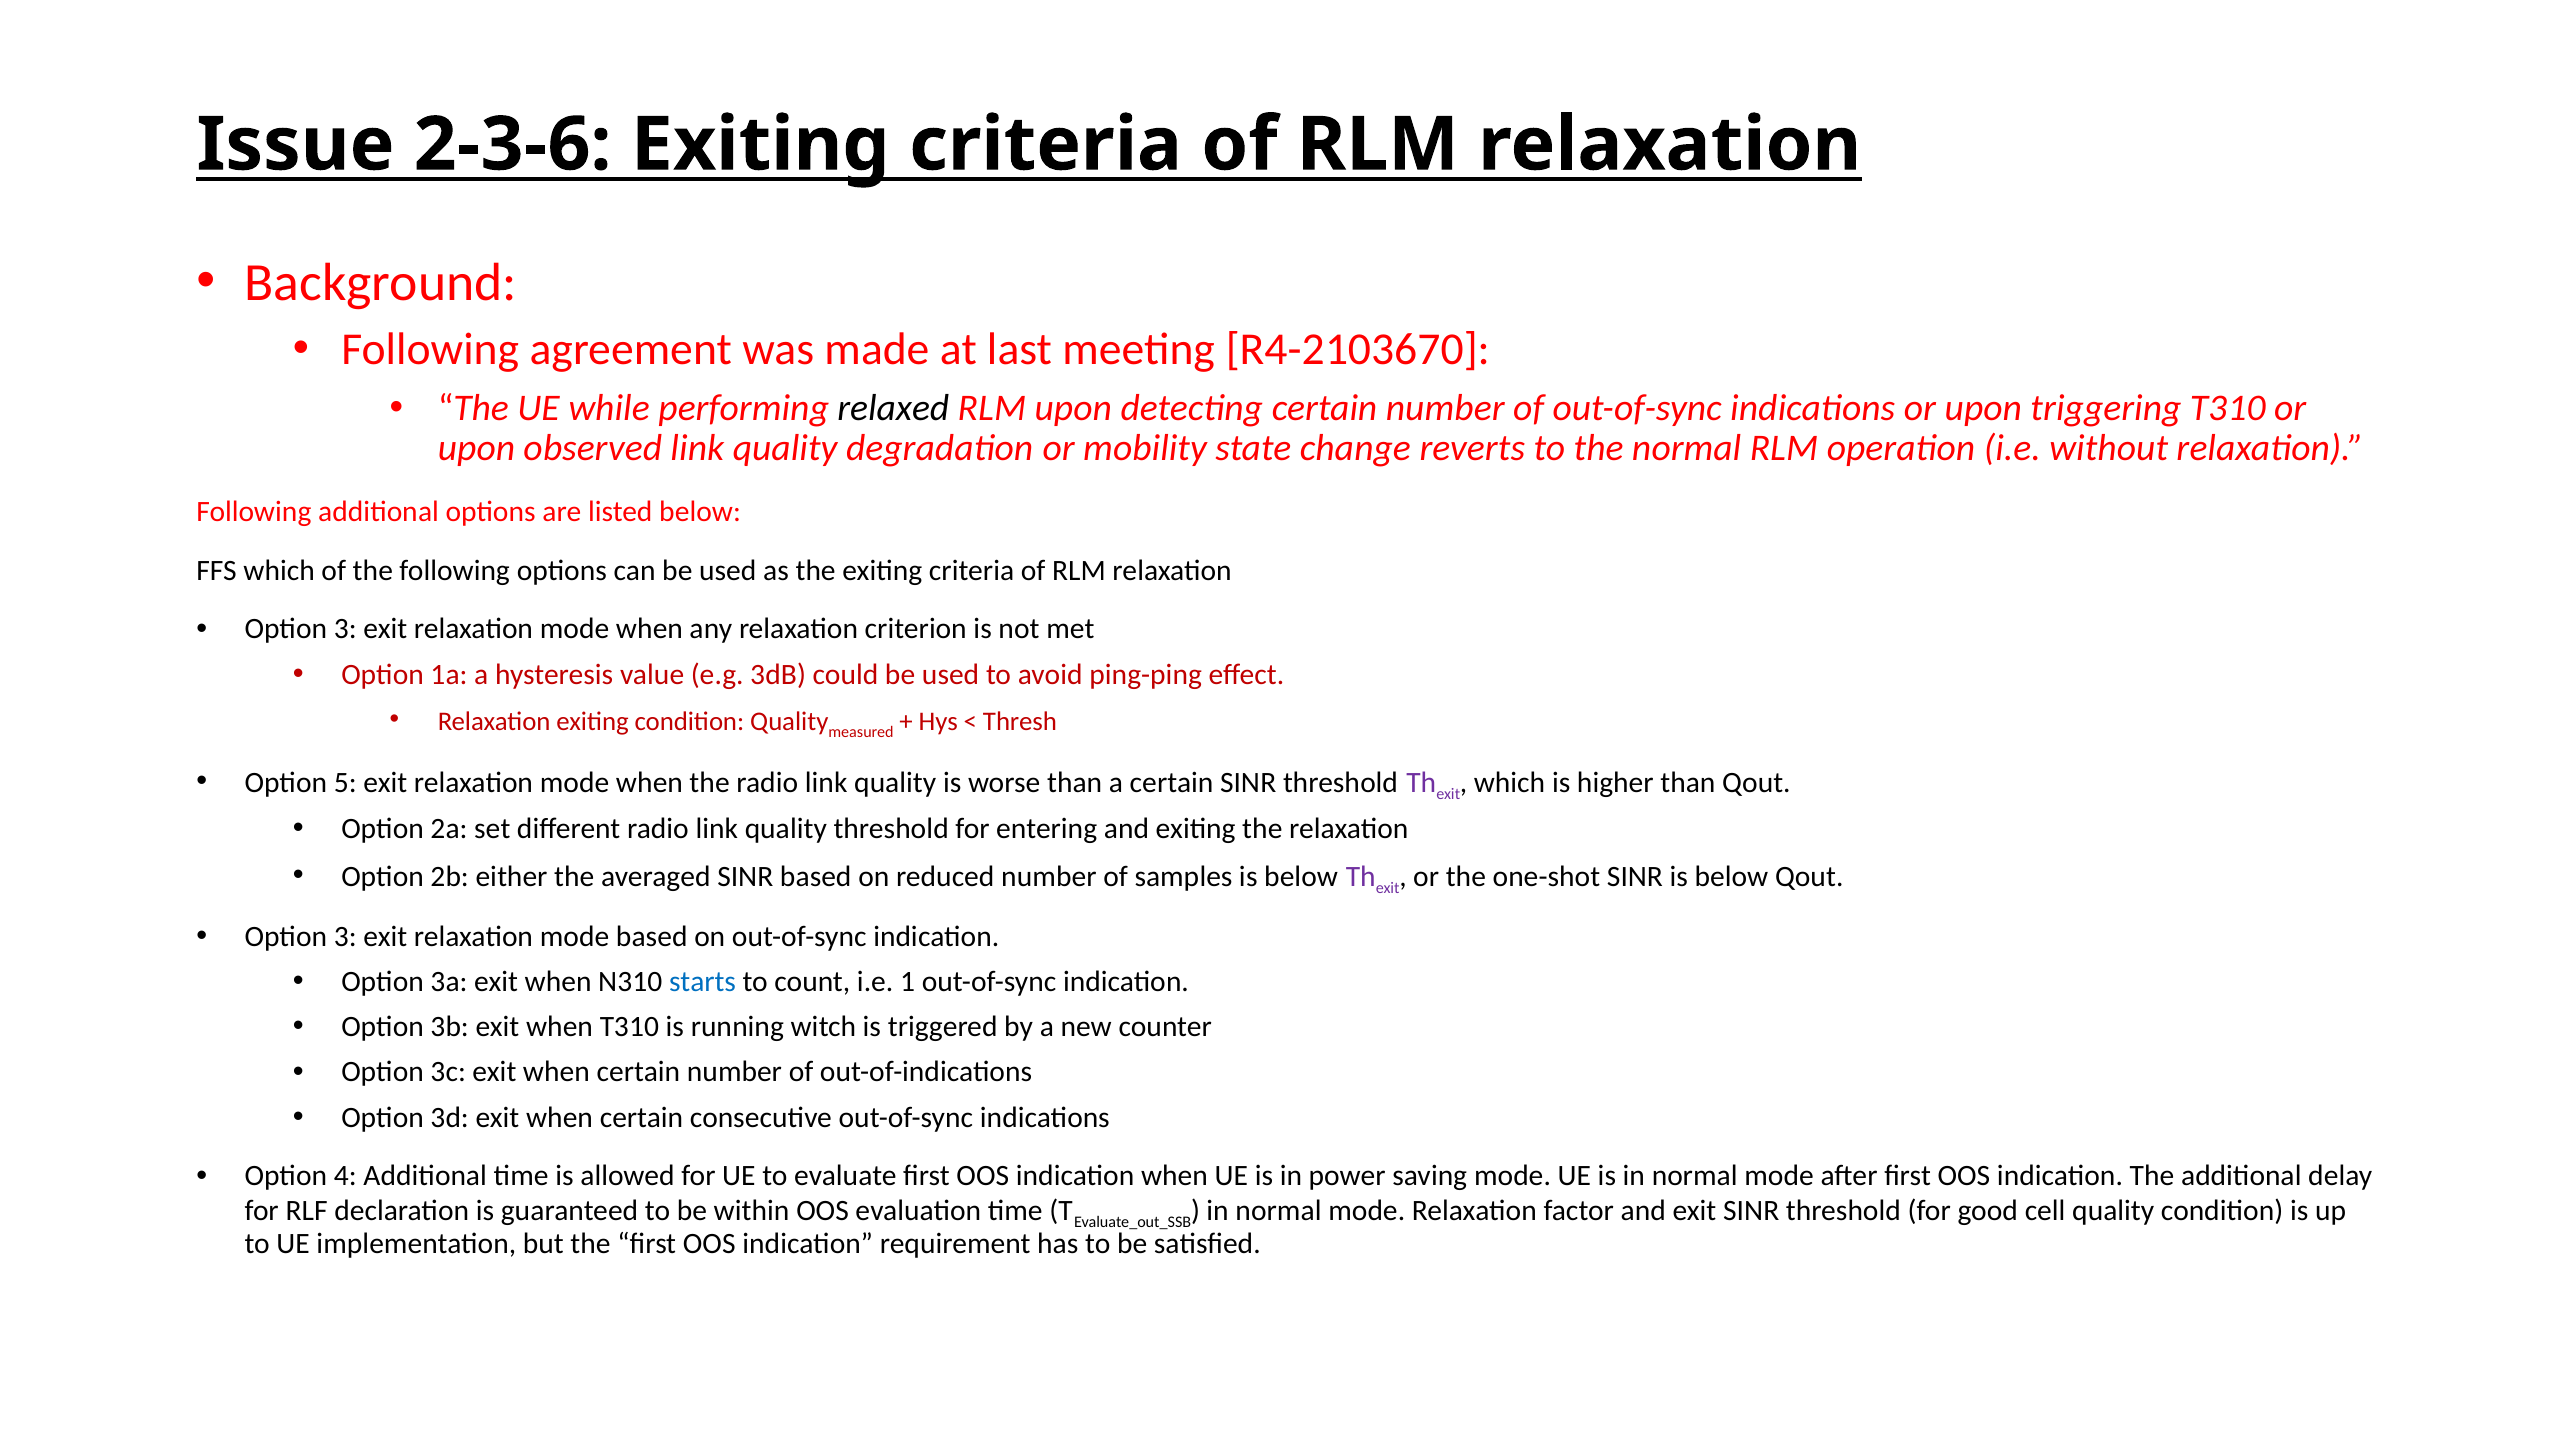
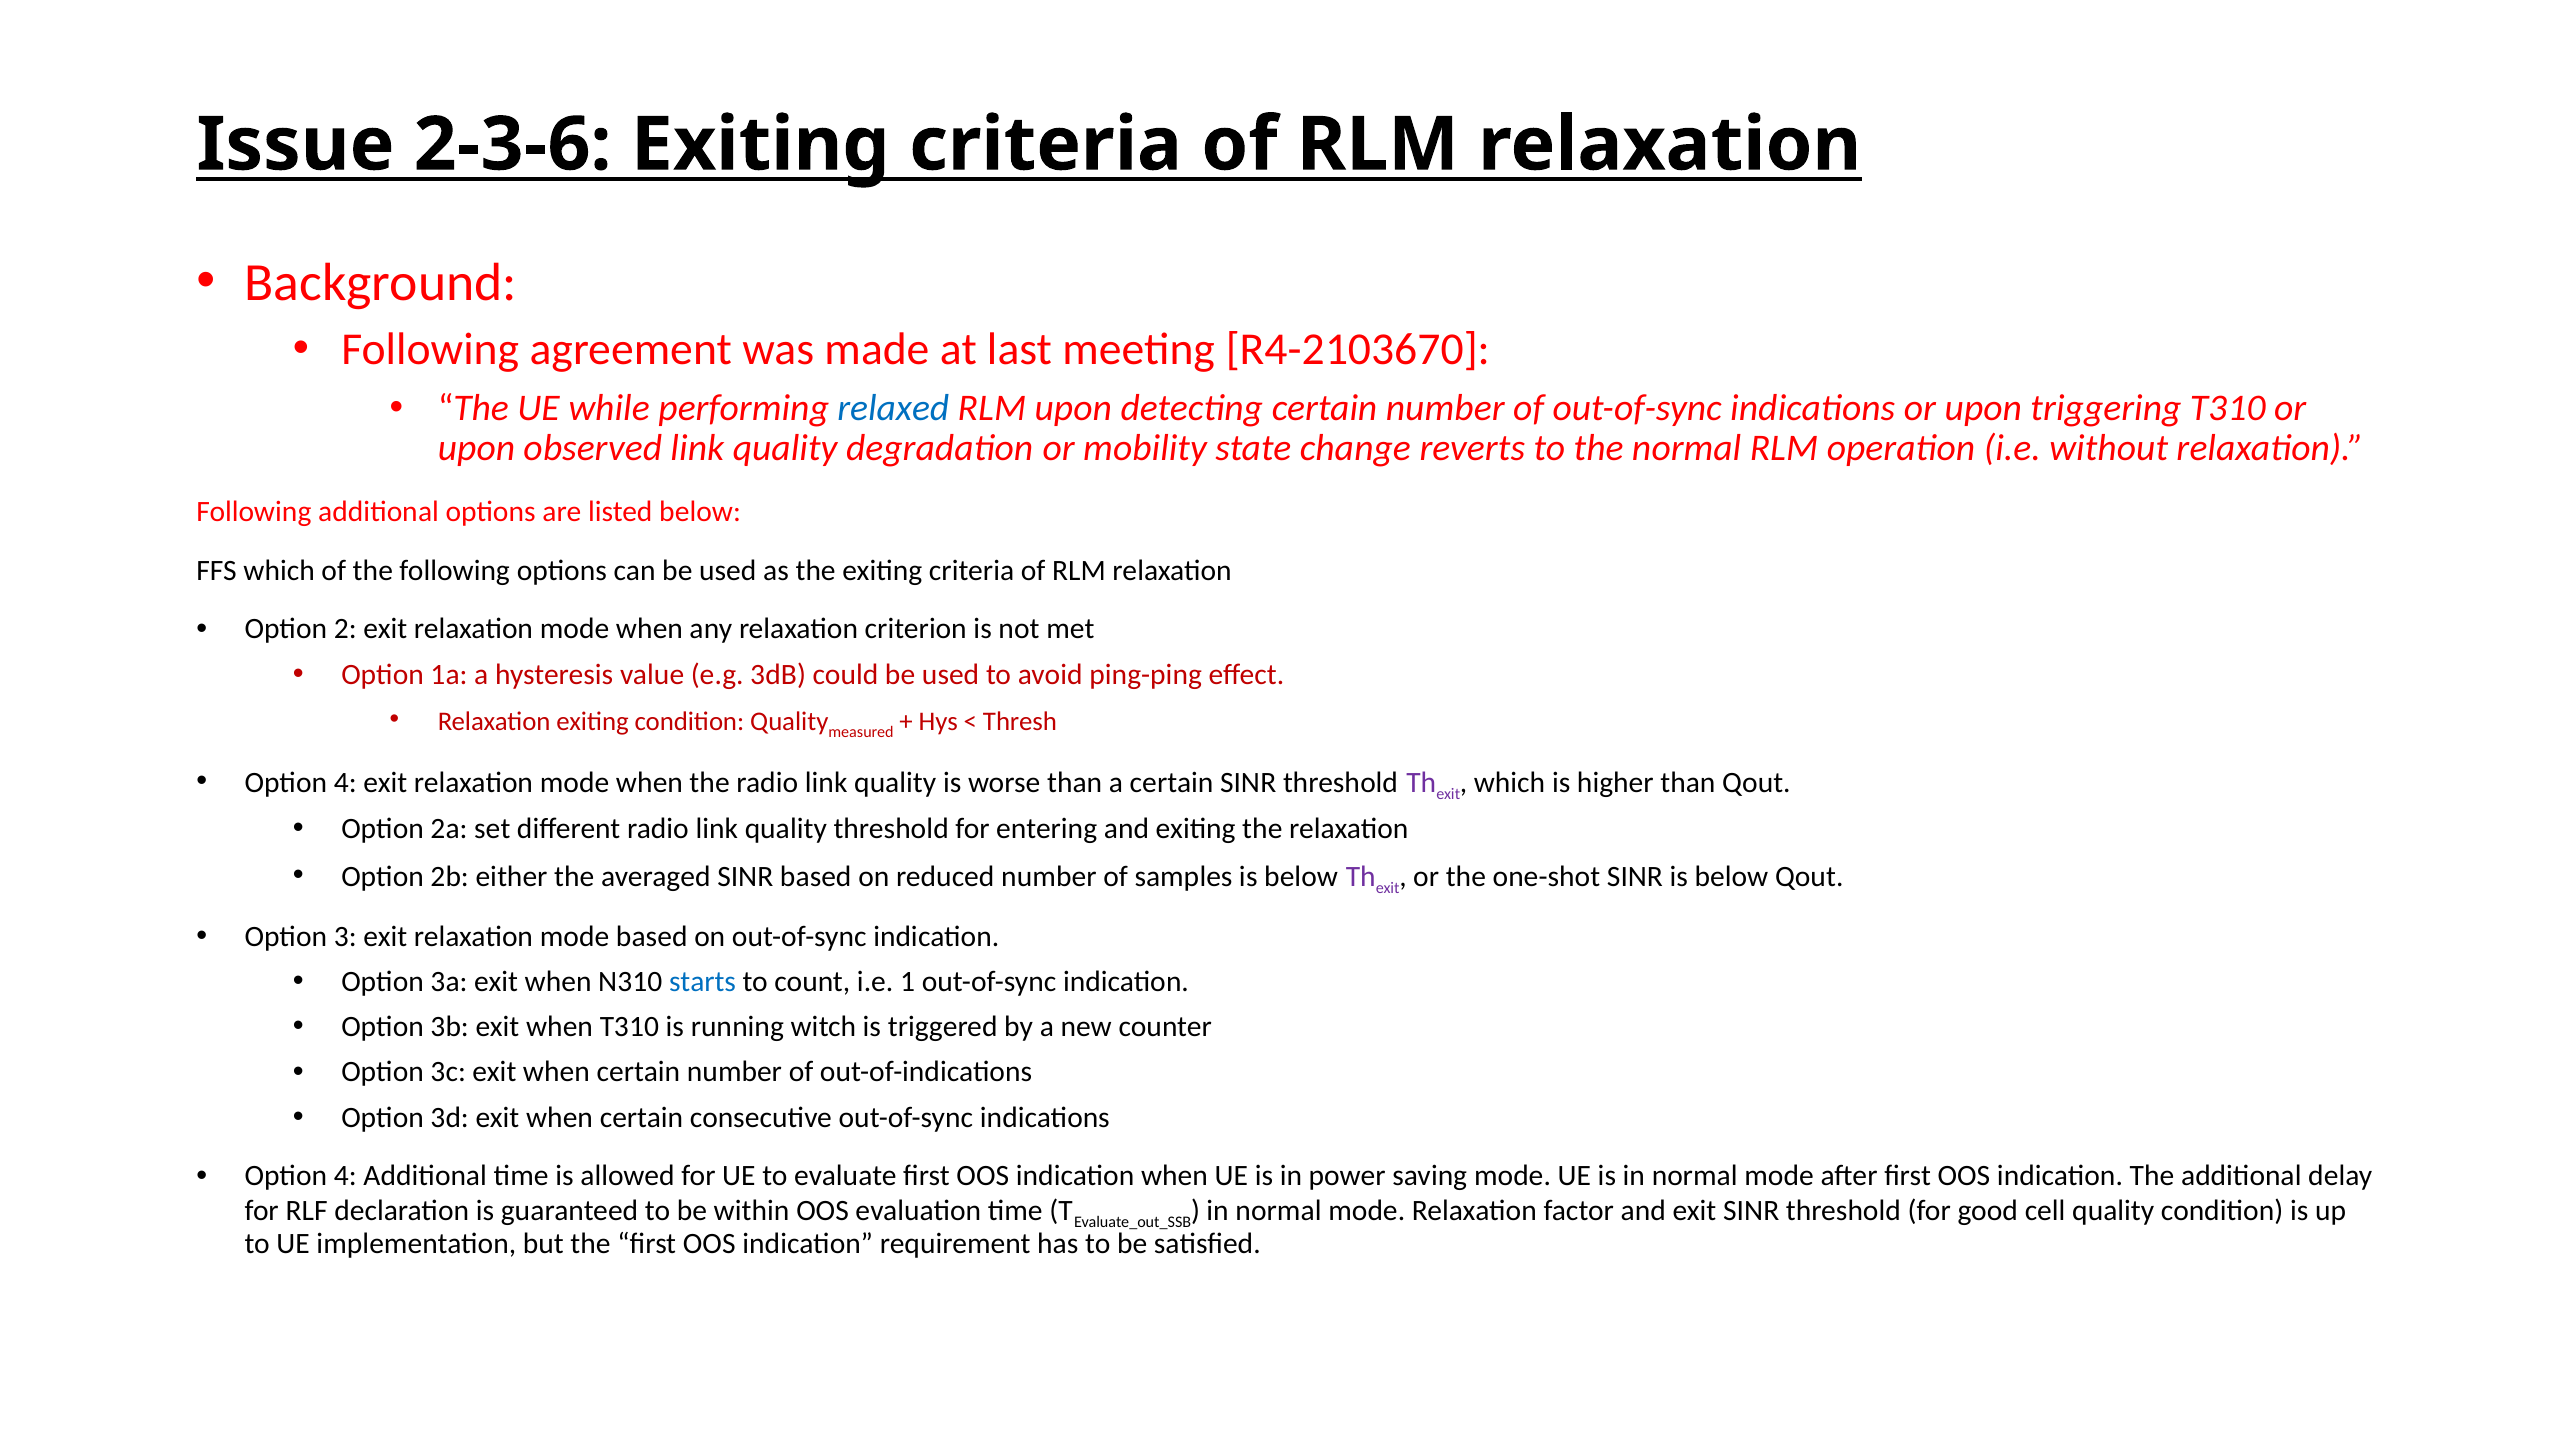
relaxed colour: black -> blue
3 at (345, 629): 3 -> 2
5 at (345, 783): 5 -> 4
